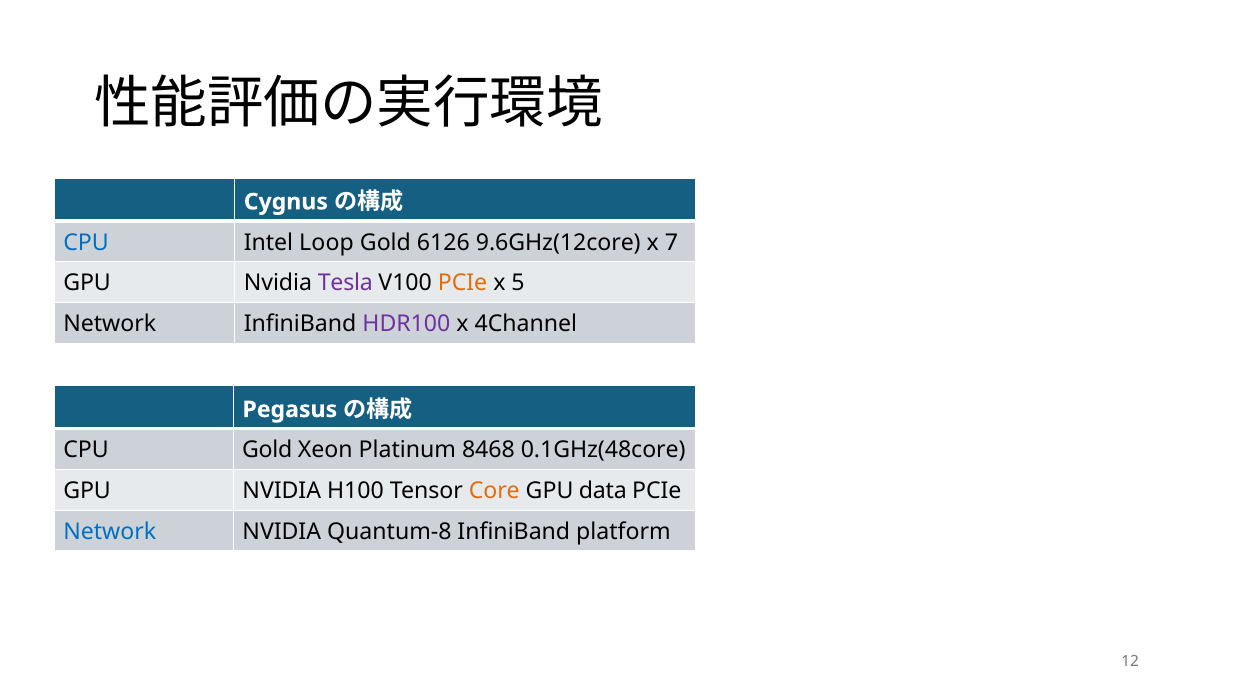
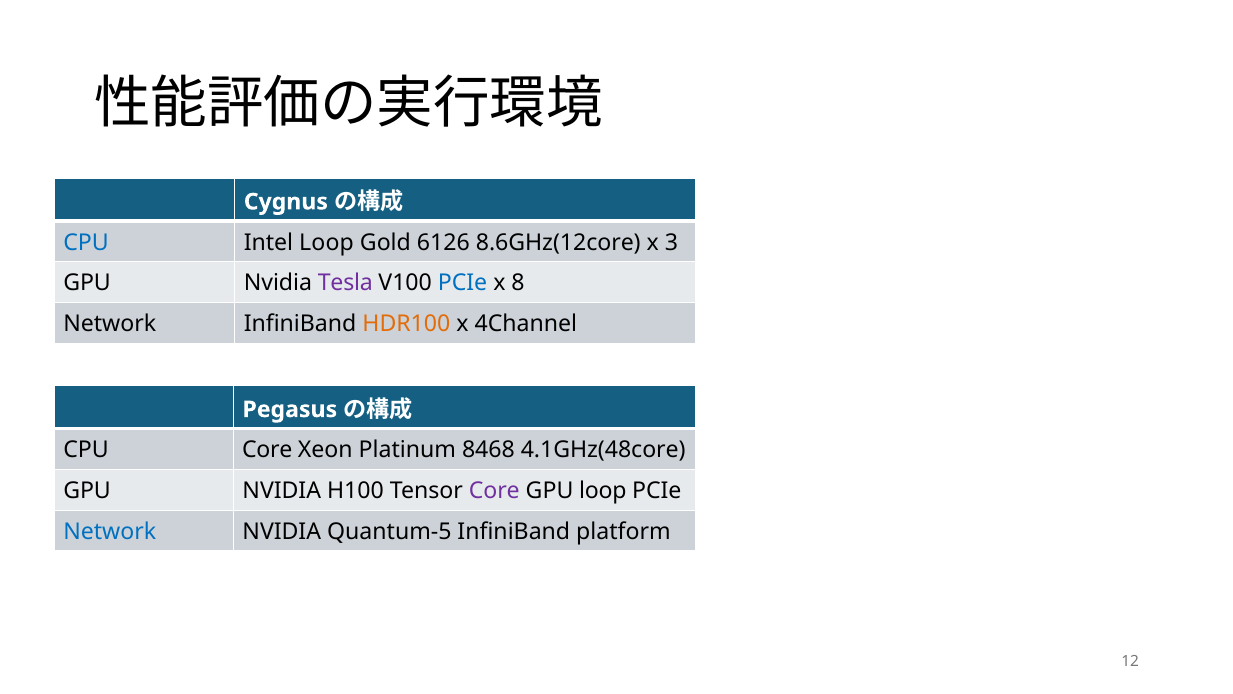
9.6GHz(12core: 9.6GHz(12core -> 8.6GHz(12core
7: 7 -> 3
PCIe at (463, 283) colour: orange -> blue
5: 5 -> 8
HDR100 colour: purple -> orange
CPU Gold: Gold -> Core
0.1GHz(48core: 0.1GHz(48core -> 4.1GHz(48core
Core at (494, 491) colour: orange -> purple
GPU data: data -> loop
Quantum-8: Quantum-8 -> Quantum-5
